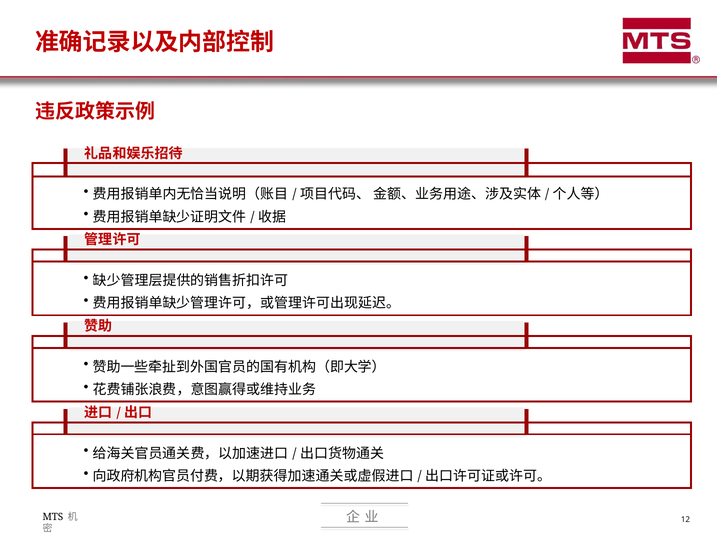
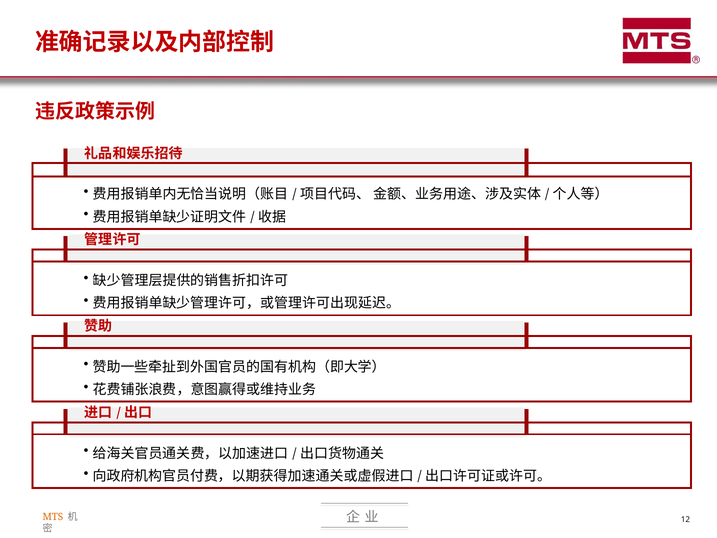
MTS colour: black -> orange
